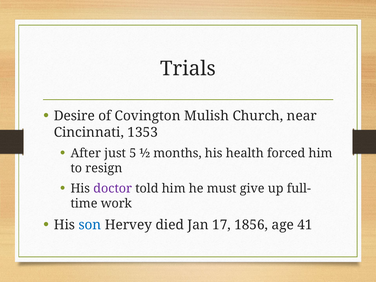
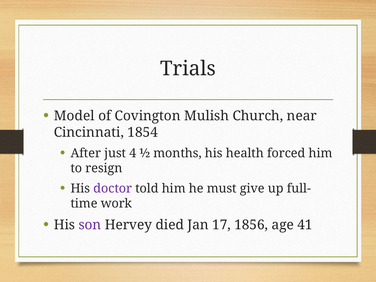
Desire: Desire -> Model
1353: 1353 -> 1854
5: 5 -> 4
son colour: blue -> purple
